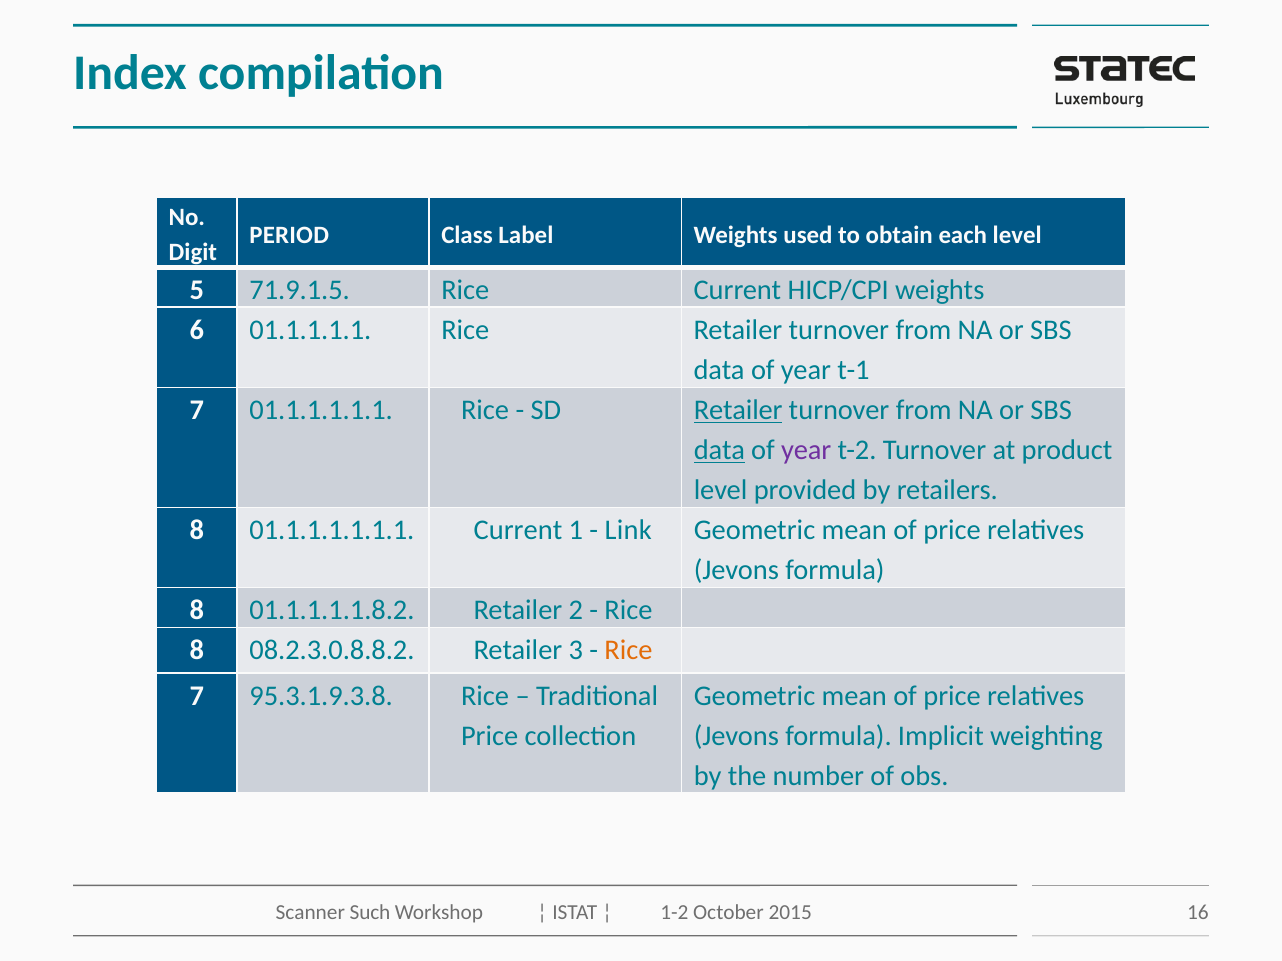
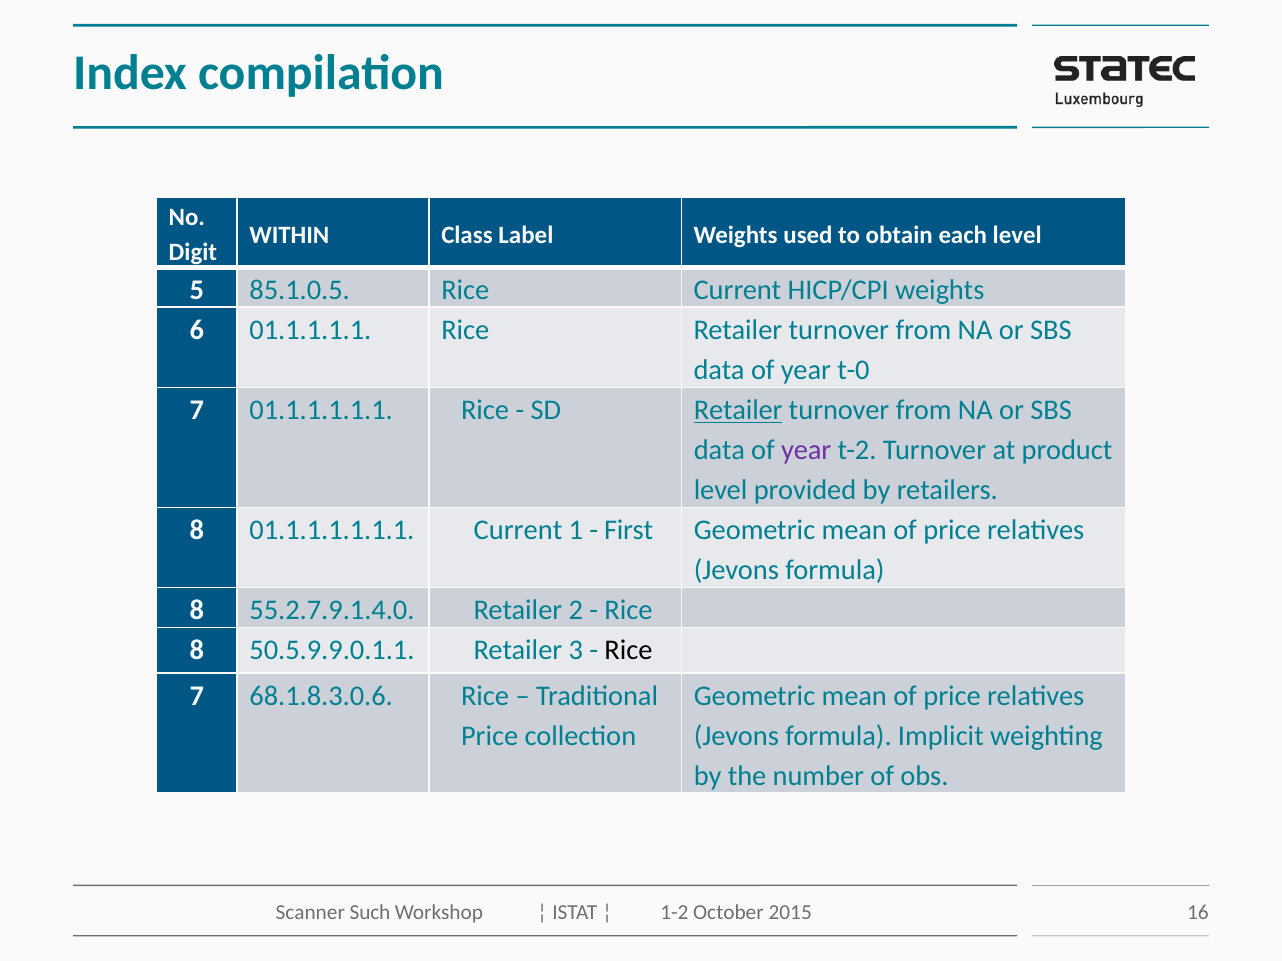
PERIOD: PERIOD -> WITHIN
71.9.1.5: 71.9.1.5 -> 85.1.0.5
t-1: t-1 -> t-0
data at (719, 450) underline: present -> none
Link: Link -> First
01.1.1.1.1.8.2: 01.1.1.1.1.8.2 -> 55.2.7.9.1.4.0
08.2.3.0.8.8.2: 08.2.3.0.8.8.2 -> 50.5.9.9.0.1.1
Rice at (628, 651) colour: orange -> black
95.3.1.9.3.8: 95.3.1.9.3.8 -> 68.1.8.3.0.6
